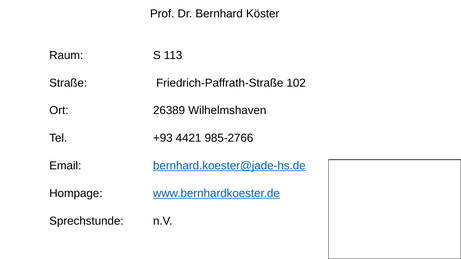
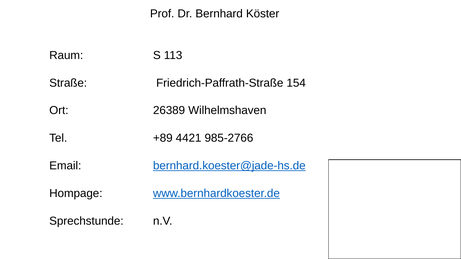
102: 102 -> 154
+93: +93 -> +89
